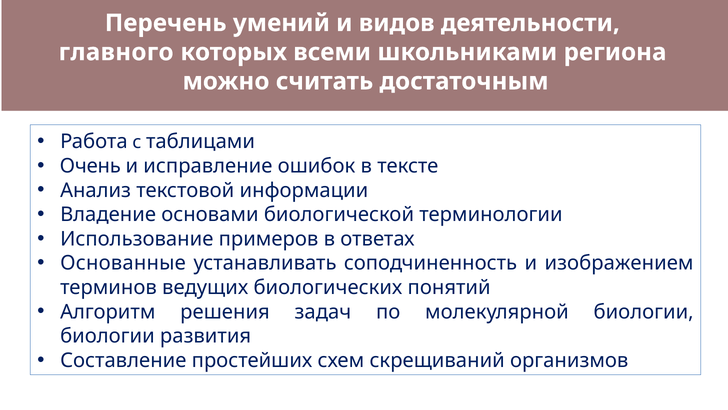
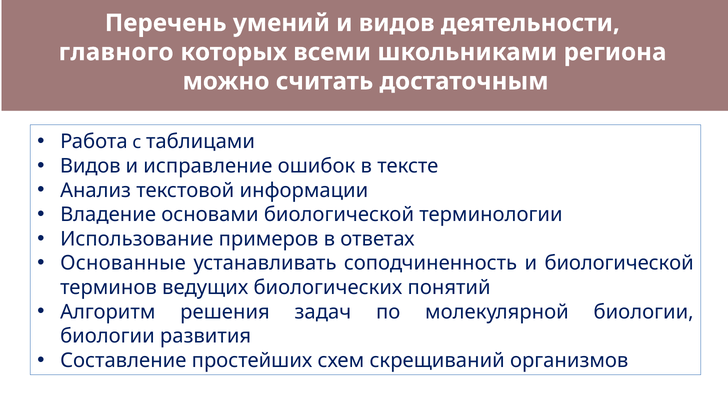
Очень at (90, 166): Очень -> Видов
и изображением: изображением -> биологической
